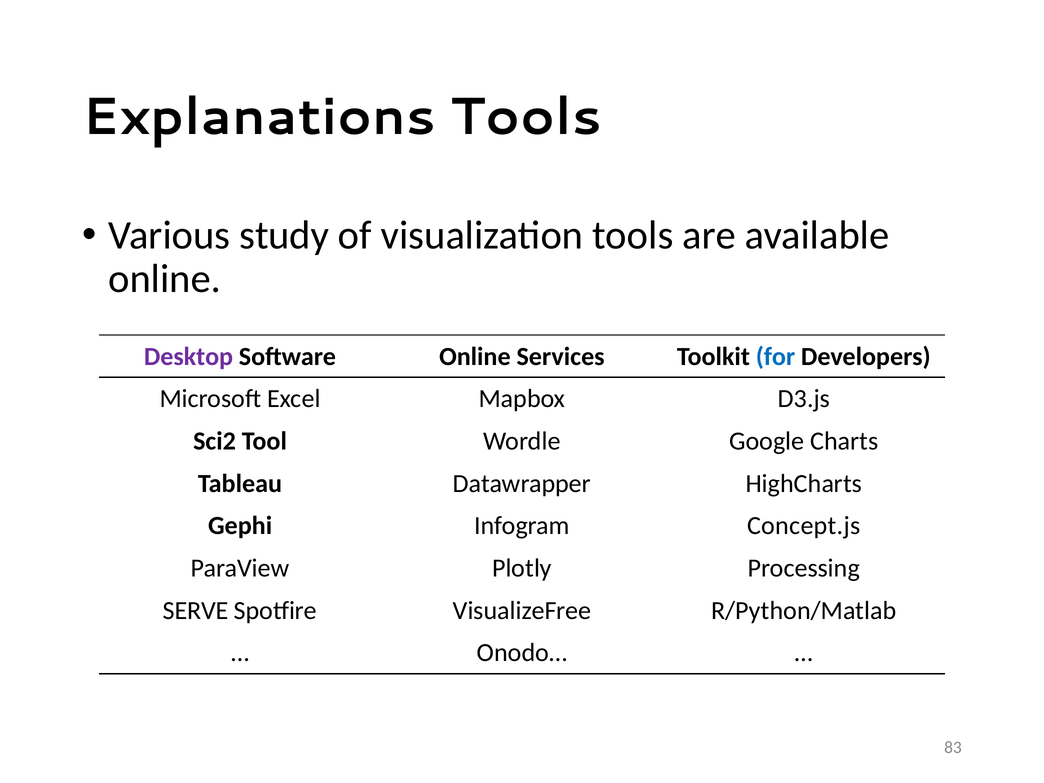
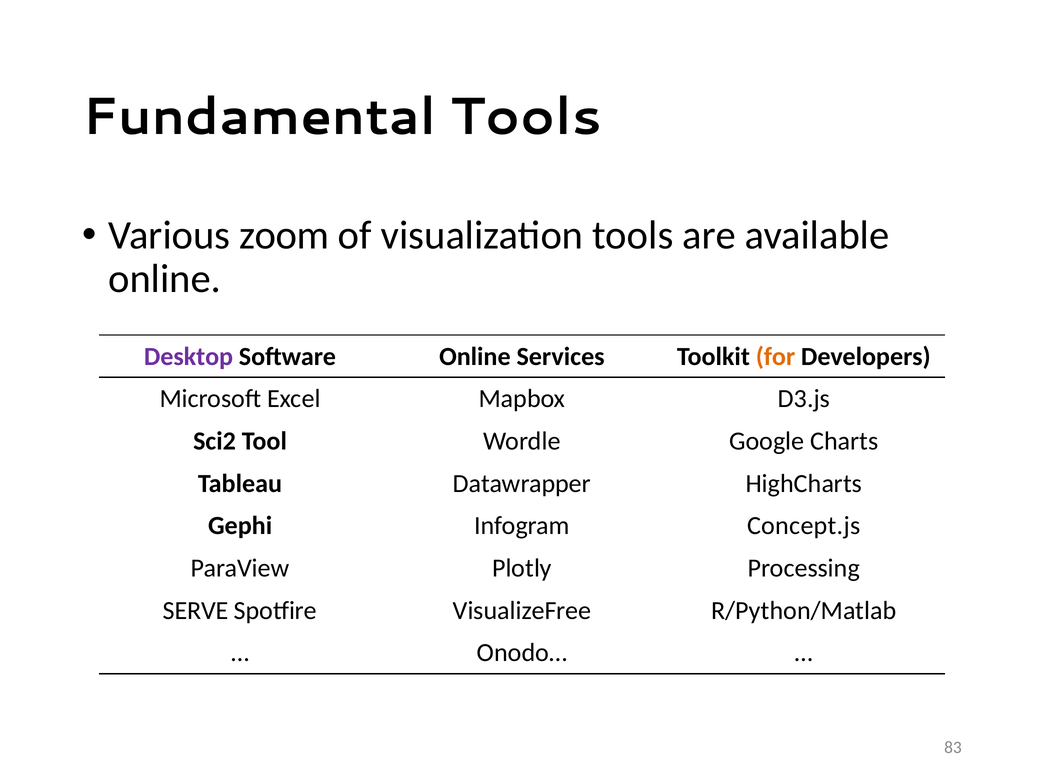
Explanations: Explanations -> Fundamental
study: study -> zoom
for colour: blue -> orange
